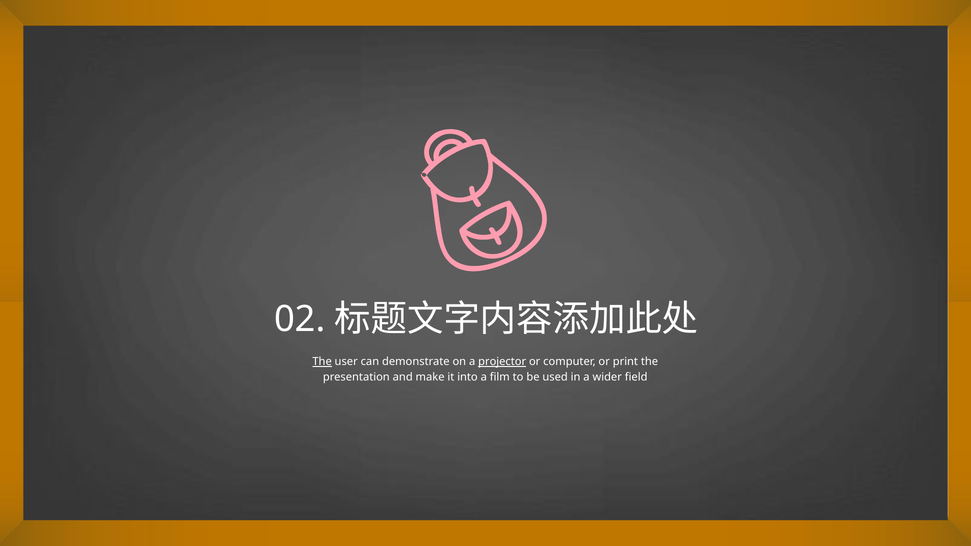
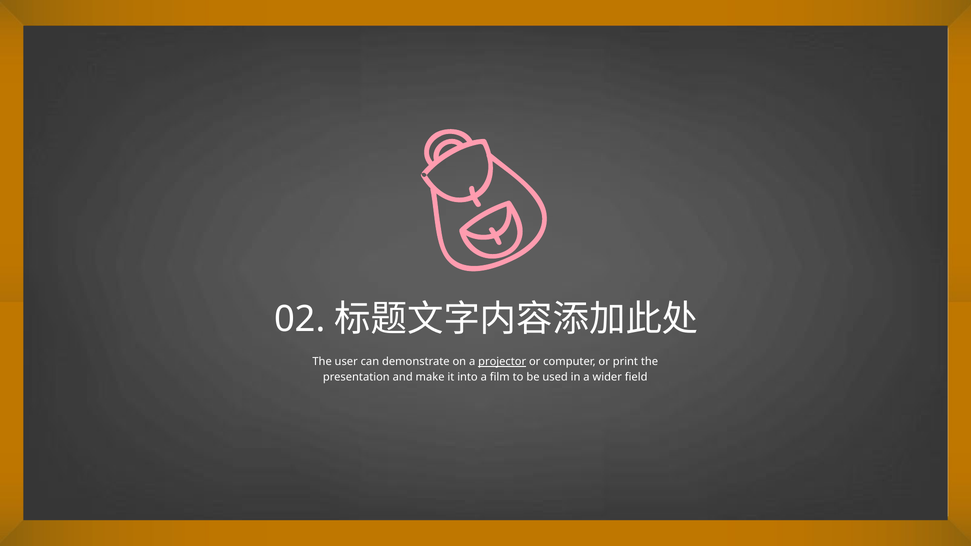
The at (322, 362) underline: present -> none
